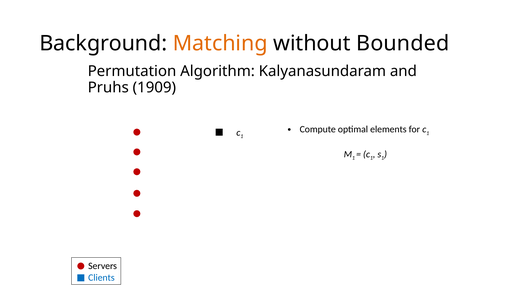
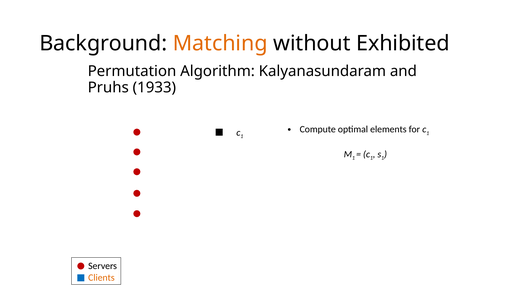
Bounded: Bounded -> Exhibited
1909: 1909 -> 1933
Clients colour: blue -> orange
